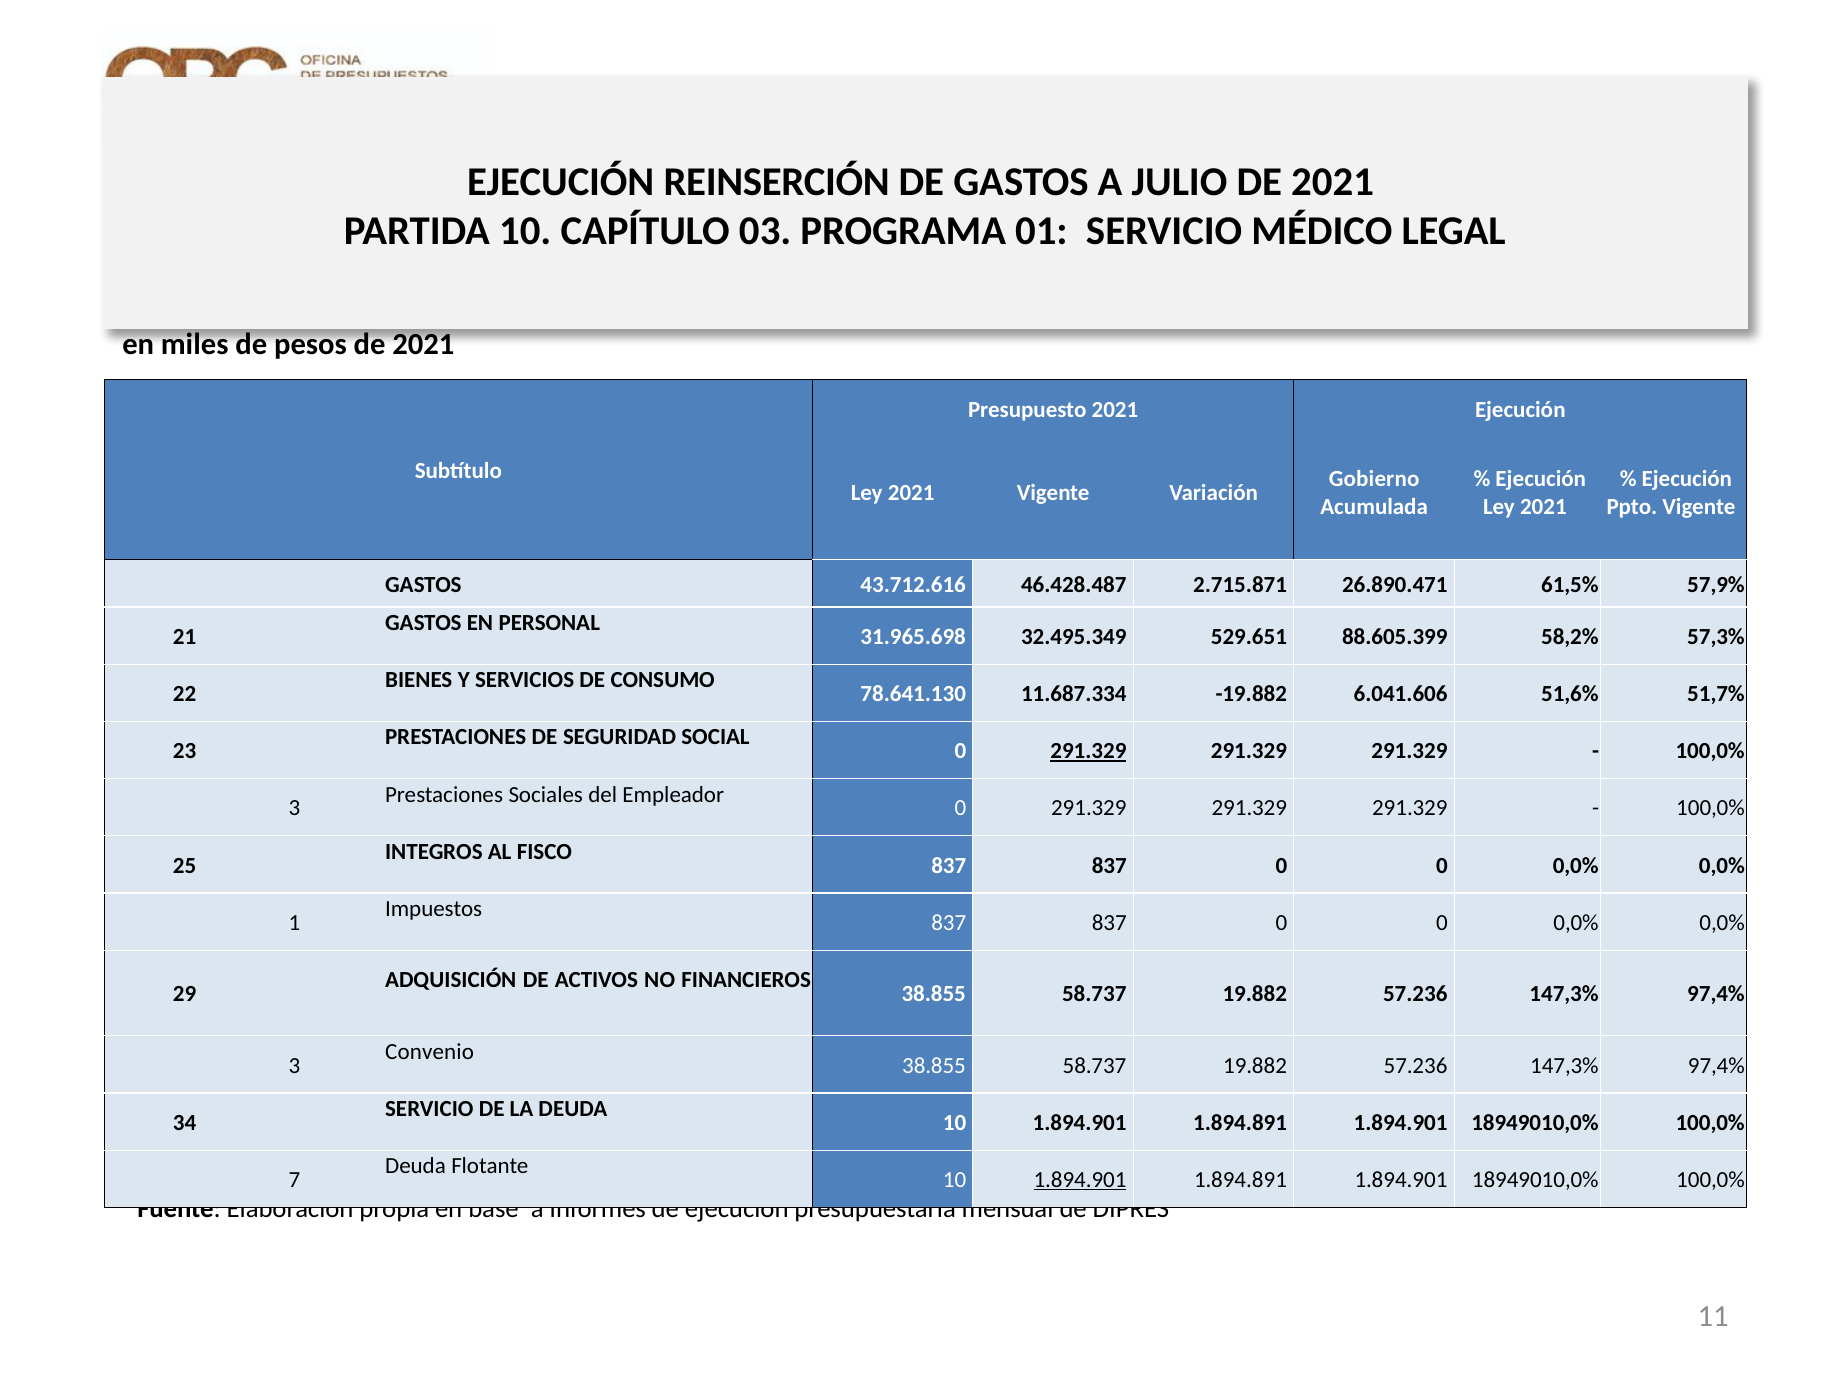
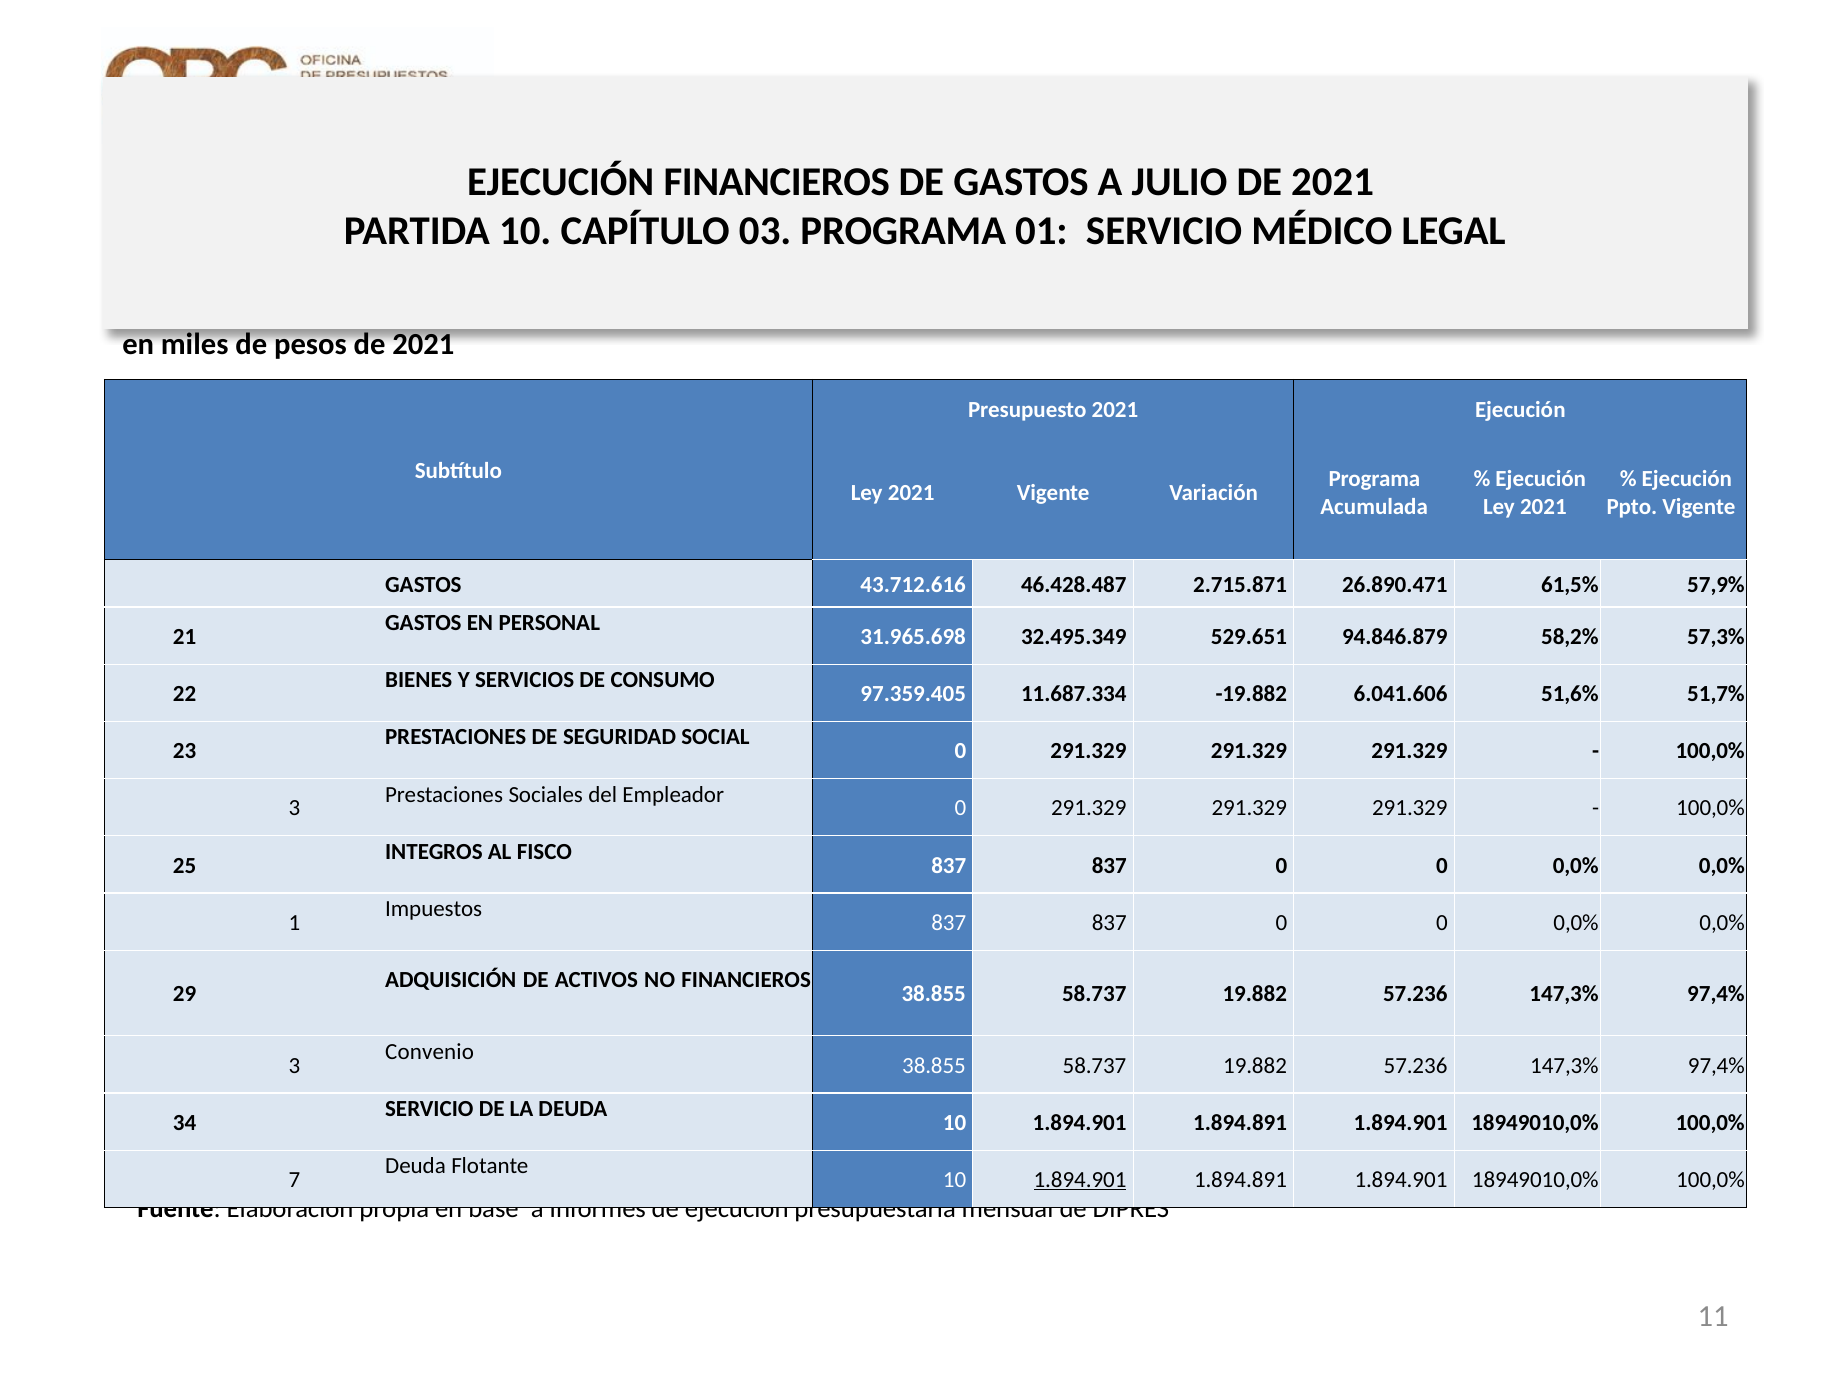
EJECUCIÓN REINSERCIÓN: REINSERCIÓN -> FINANCIEROS
Gobierno at (1374, 479): Gobierno -> Programa
88.605.399: 88.605.399 -> 94.846.879
78.641.130: 78.641.130 -> 97.359.405
291.329 at (1088, 751) underline: present -> none
